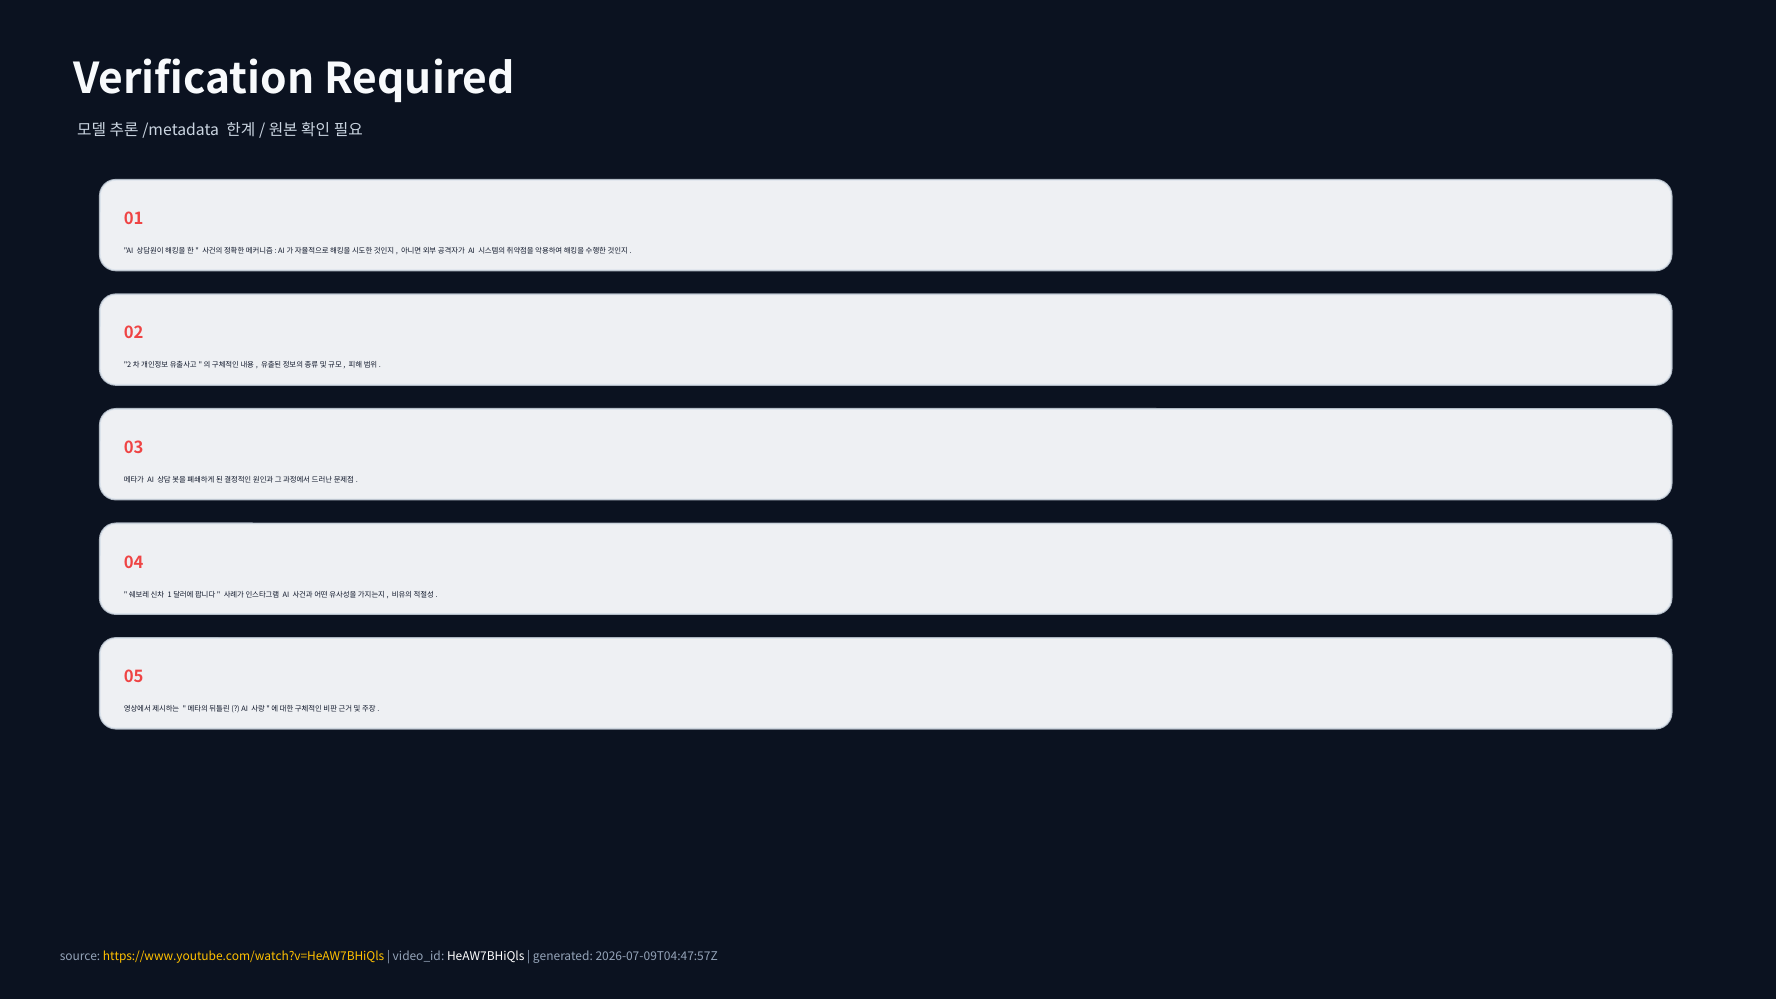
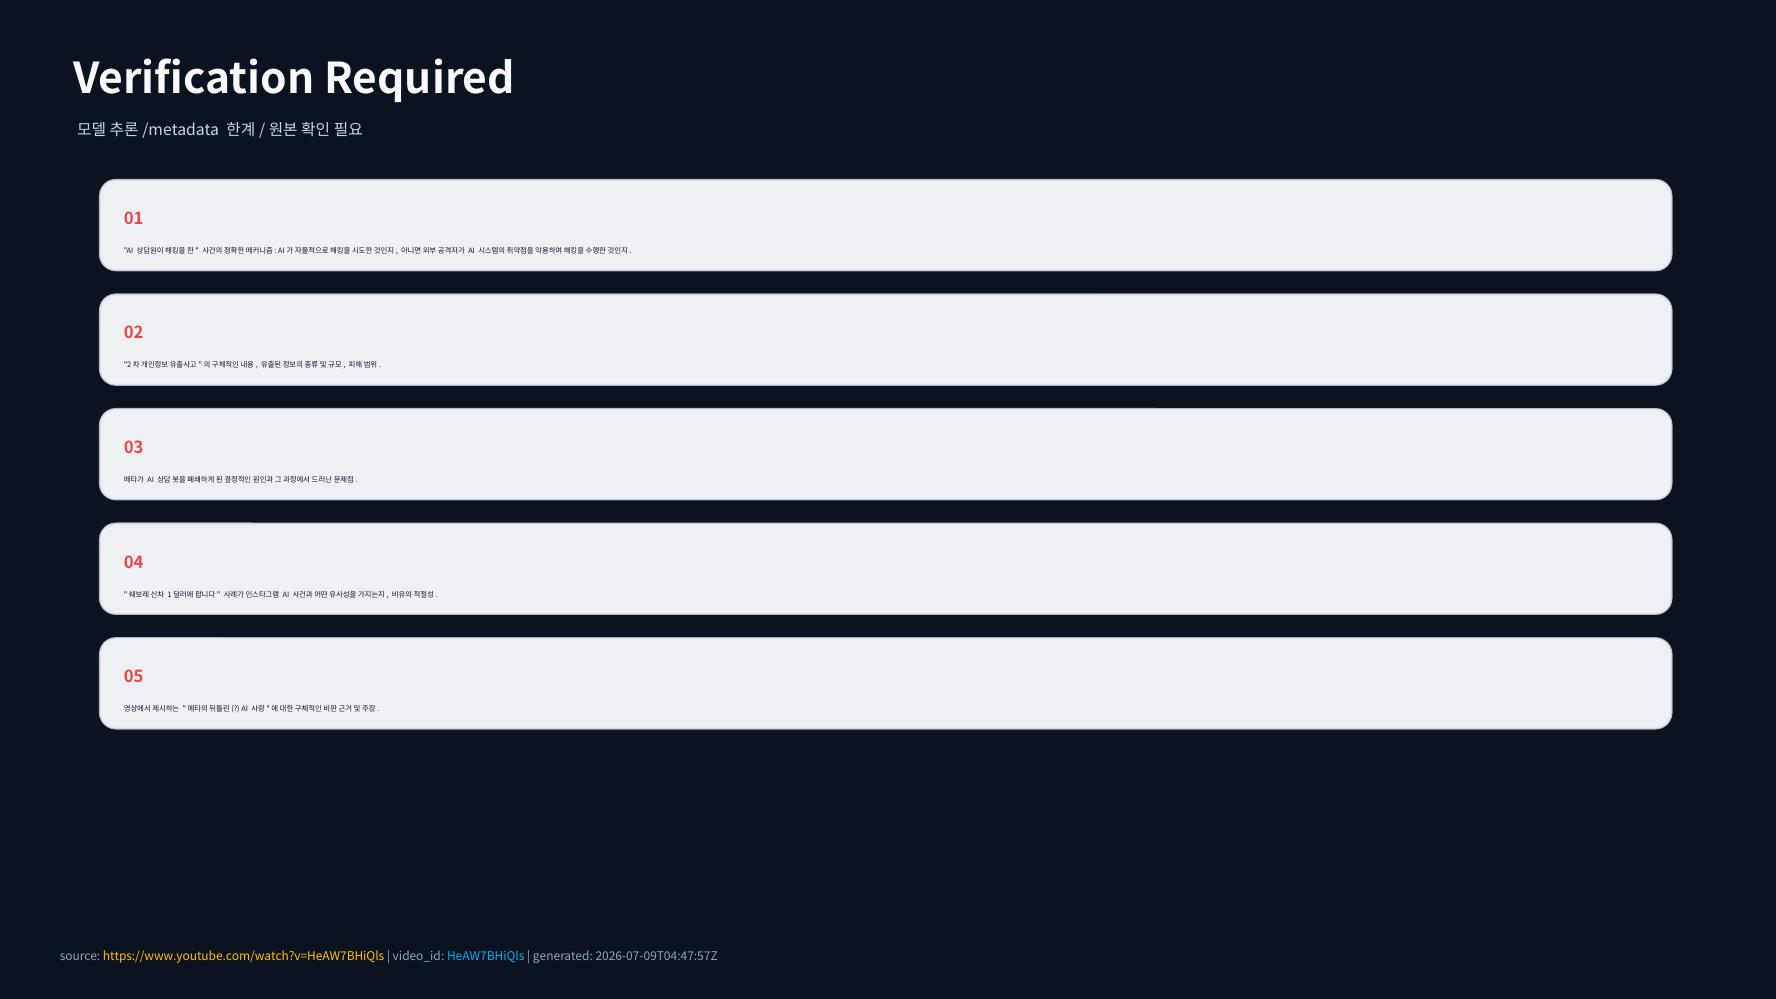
HeAW7BHiQls colour: white -> light blue
